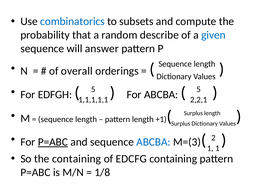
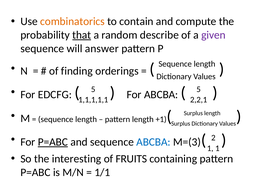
combinatorics colour: blue -> orange
subsets: subsets -> contain
that underline: none -> present
given colour: blue -> purple
overall: overall -> finding
EDFGH: EDFGH -> EDCFG
the containing: containing -> interesting
EDCFG: EDCFG -> FRUITS
1/8: 1/8 -> 1/1
